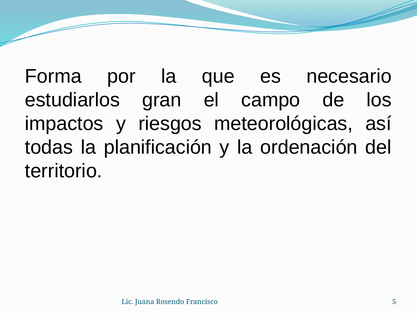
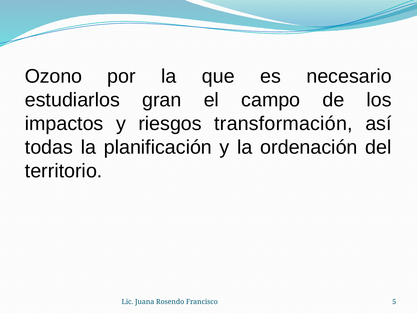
Forma: Forma -> Ozono
meteorológicas: meteorológicas -> transformación
